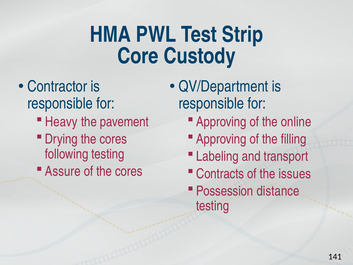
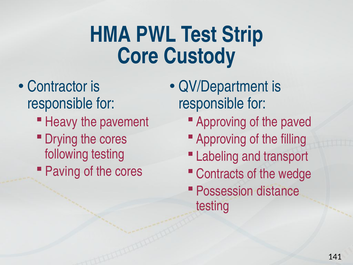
online: online -> paved
Assure: Assure -> Paving
issues: issues -> wedge
